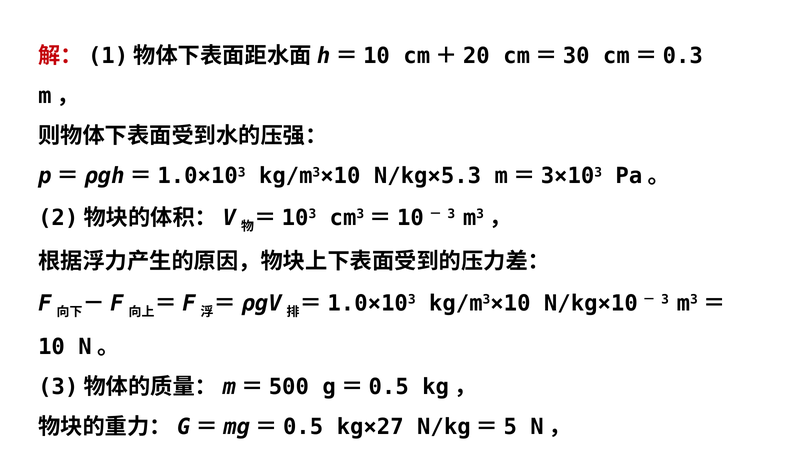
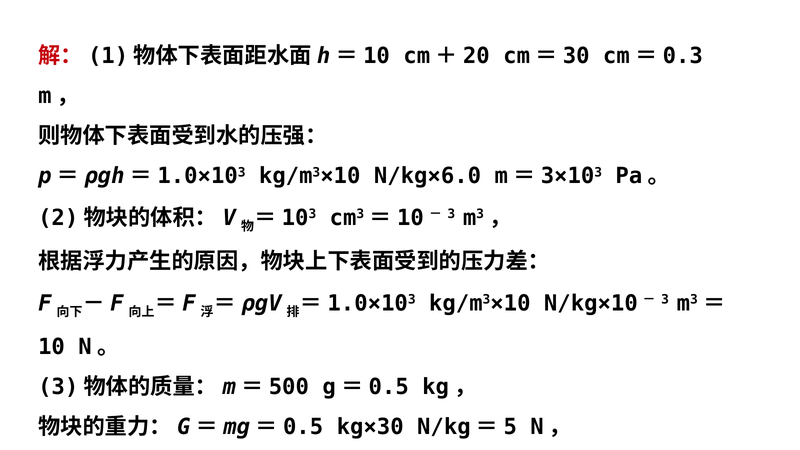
N/kg×5.3: N/kg×5.3 -> N/kg×6.0
kg×27: kg×27 -> kg×30
